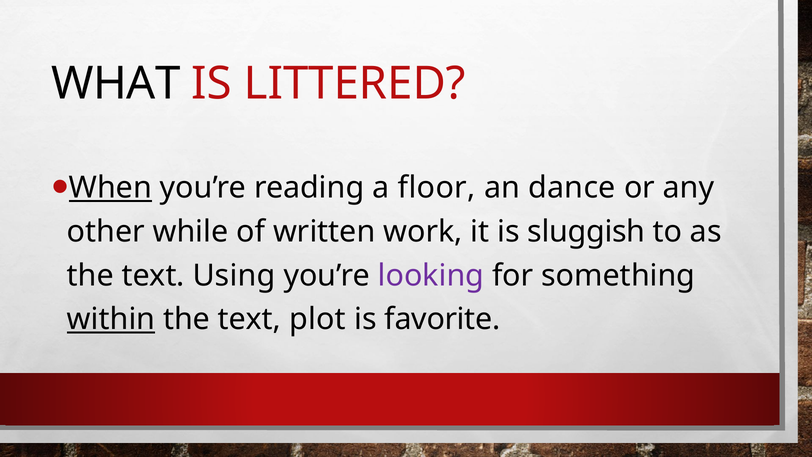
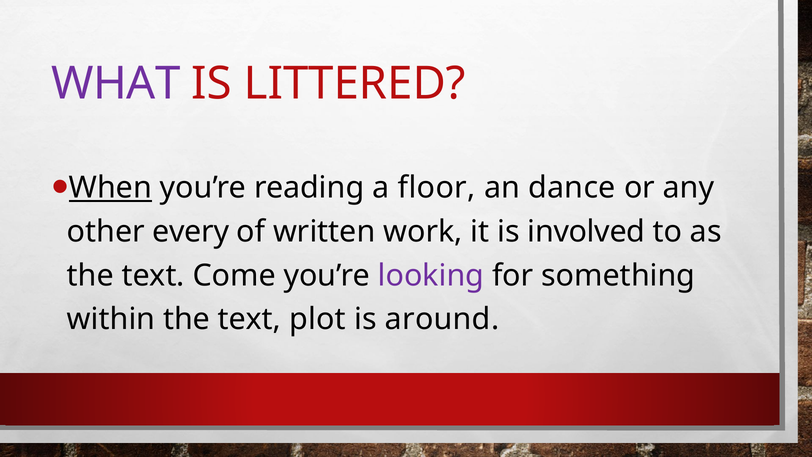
WHAT colour: black -> purple
while: while -> every
sluggish: sluggish -> involved
Using: Using -> Come
within underline: present -> none
favorite: favorite -> around
